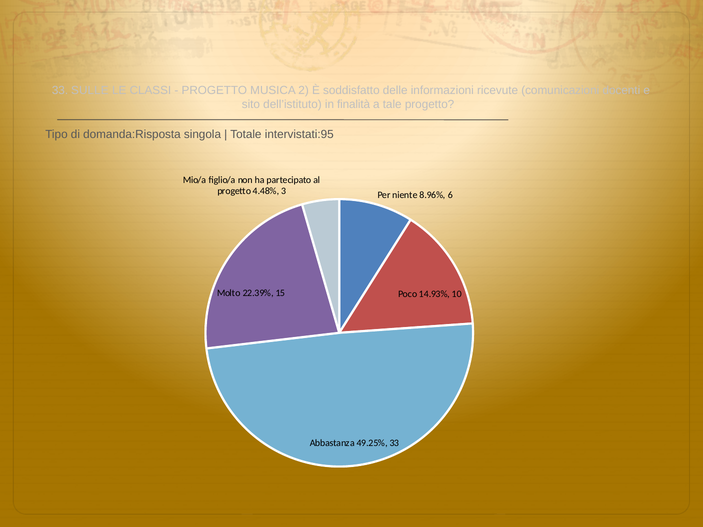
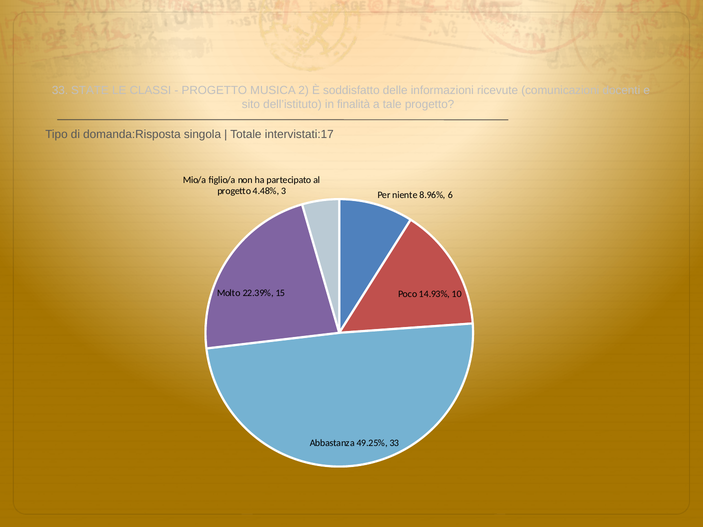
SULLE: SULLE -> STATE
intervistati:95: intervistati:95 -> intervistati:17
